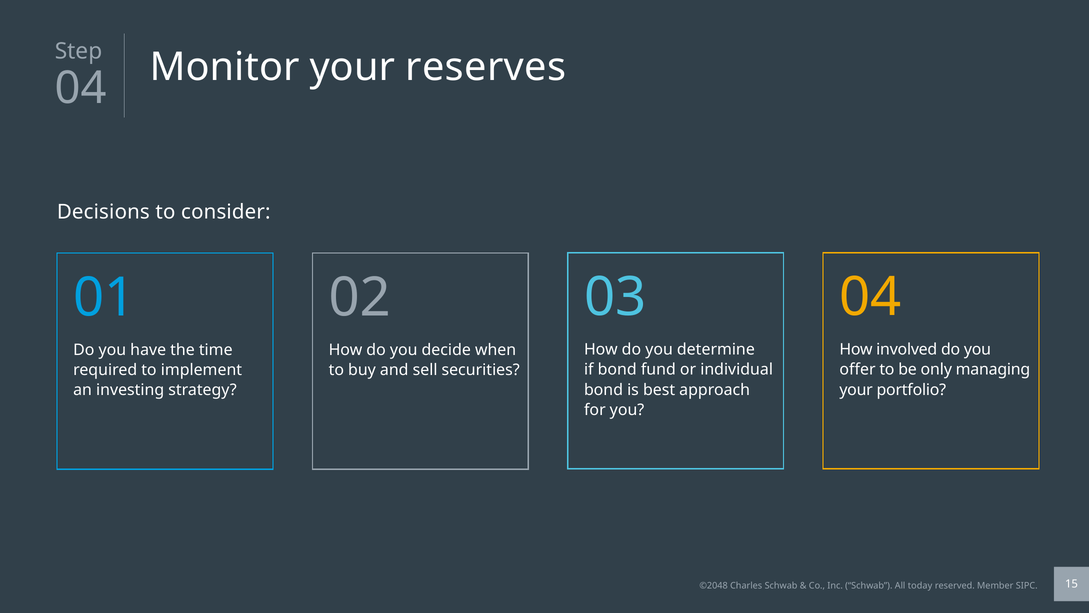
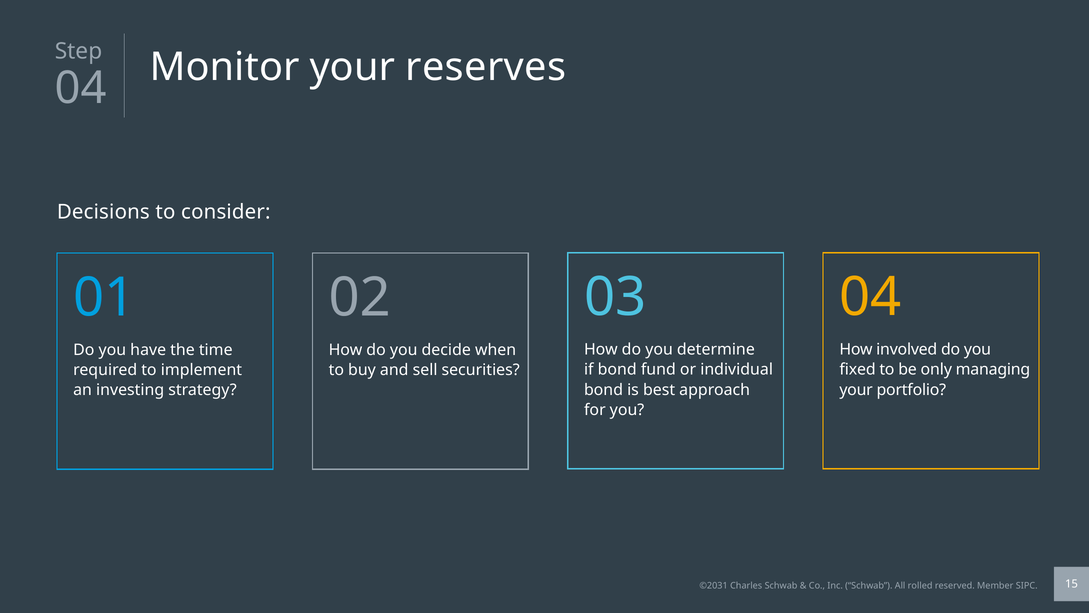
offer: offer -> fixed
©2048: ©2048 -> ©2031
today: today -> rolled
